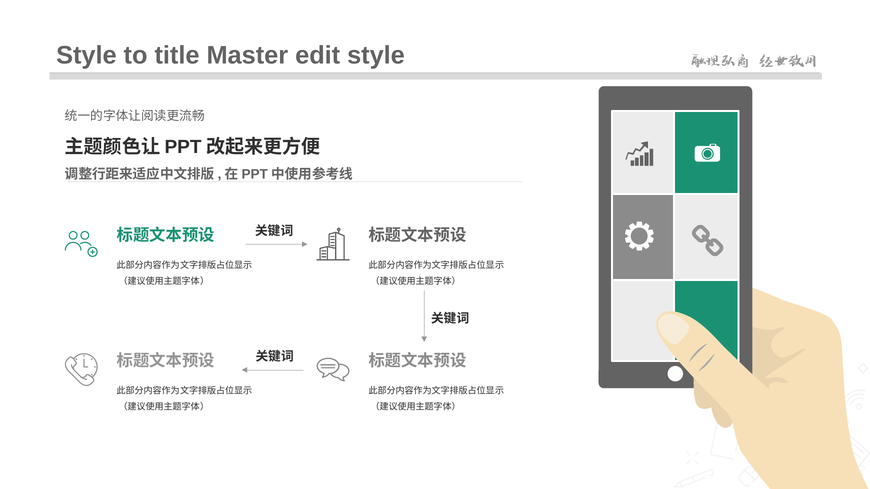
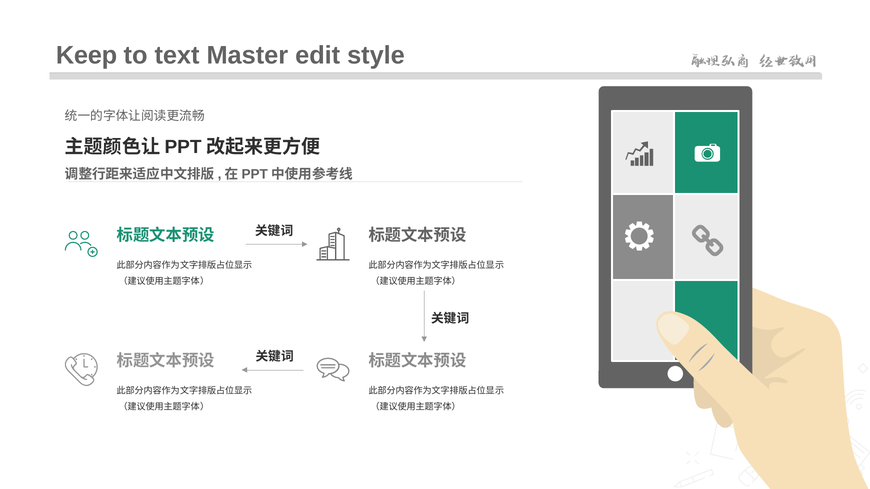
Style at (86, 55): Style -> Keep
title: title -> text
